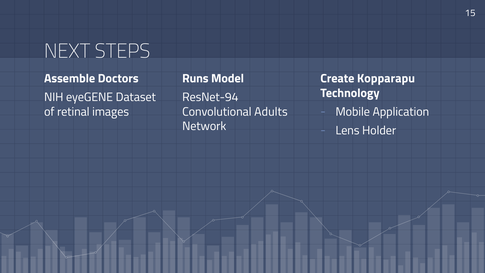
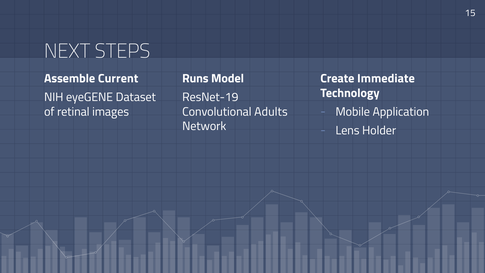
Doctors: Doctors -> Current
Kopparapu: Kopparapu -> Immediate
ResNet-94: ResNet-94 -> ResNet-19
